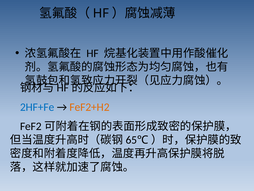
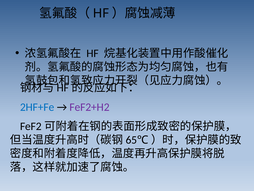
FeF2+H2 colour: orange -> purple
